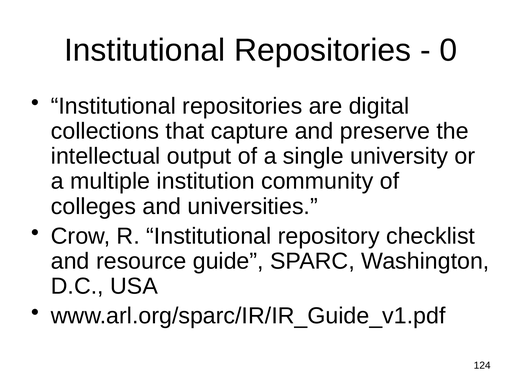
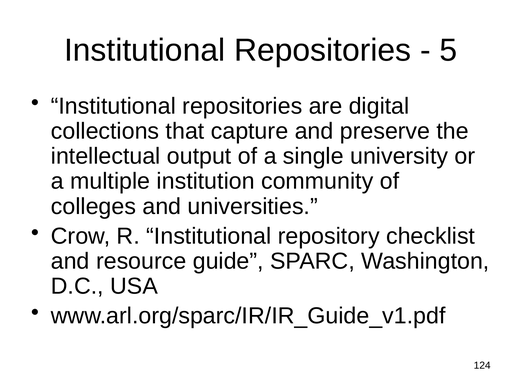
0: 0 -> 5
